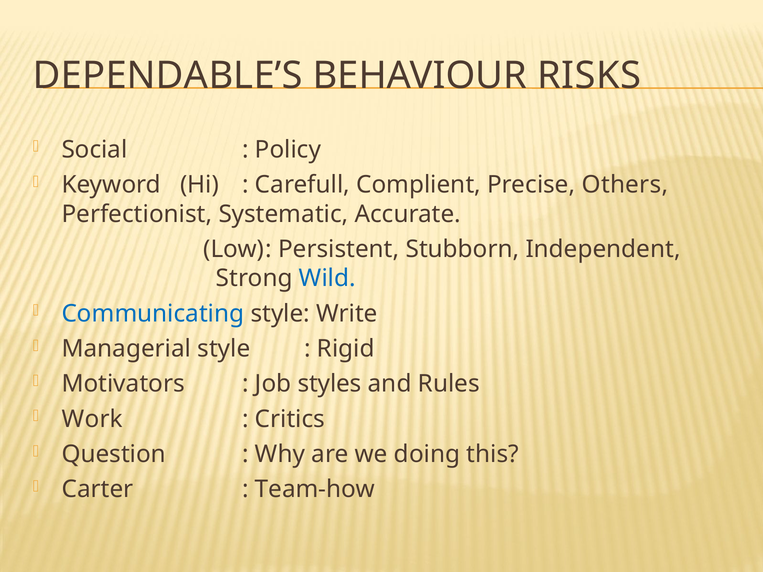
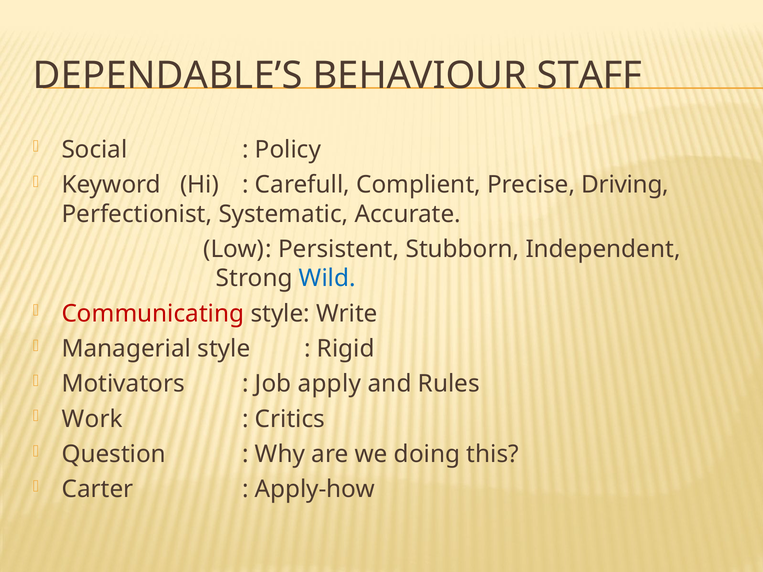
RISKS: RISKS -> STAFF
Others: Others -> Driving
Communicating colour: blue -> red
styles: styles -> apply
Team-how: Team-how -> Apply-how
